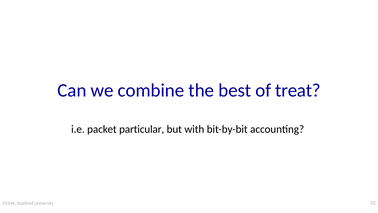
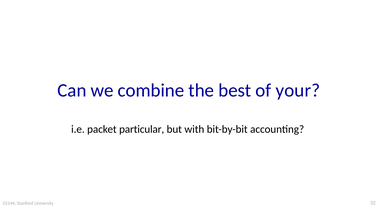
treat: treat -> your
